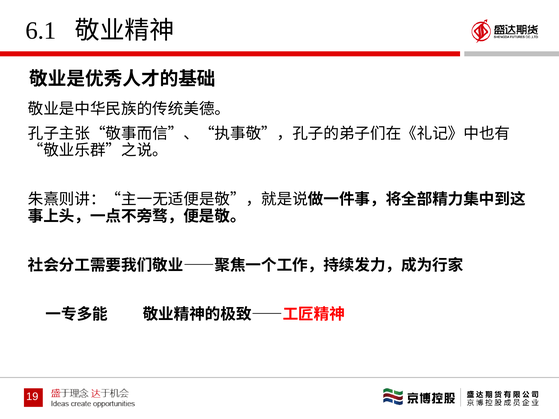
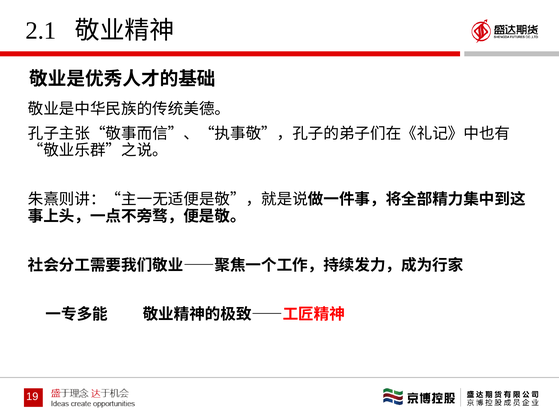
6.1: 6.1 -> 2.1
